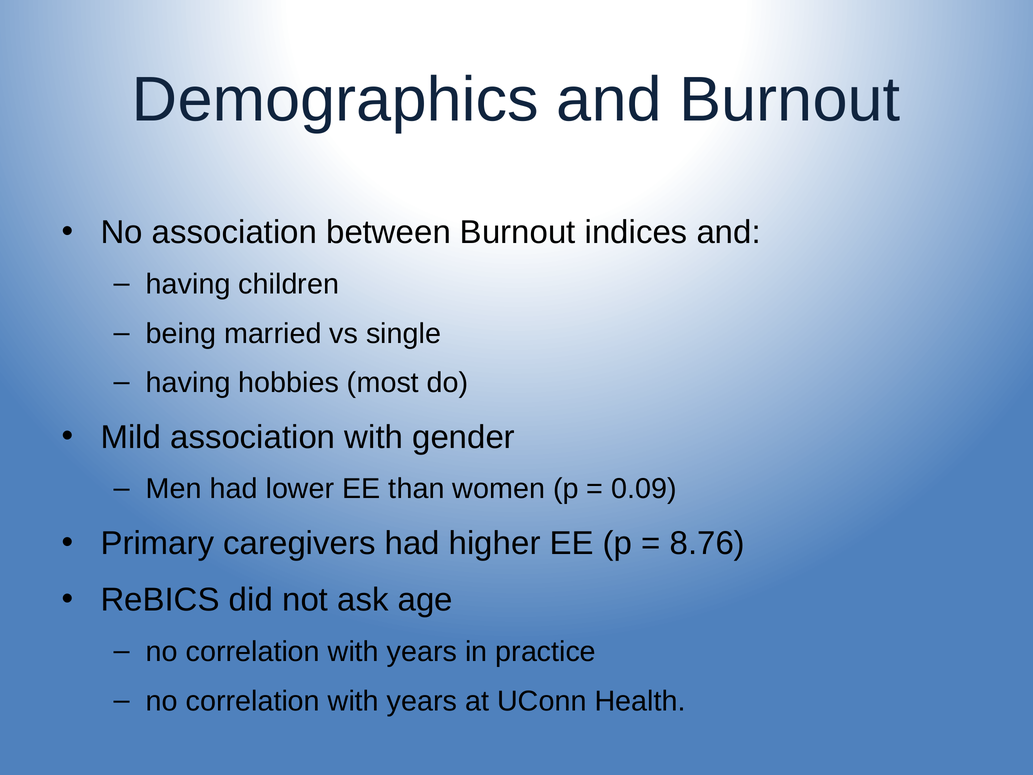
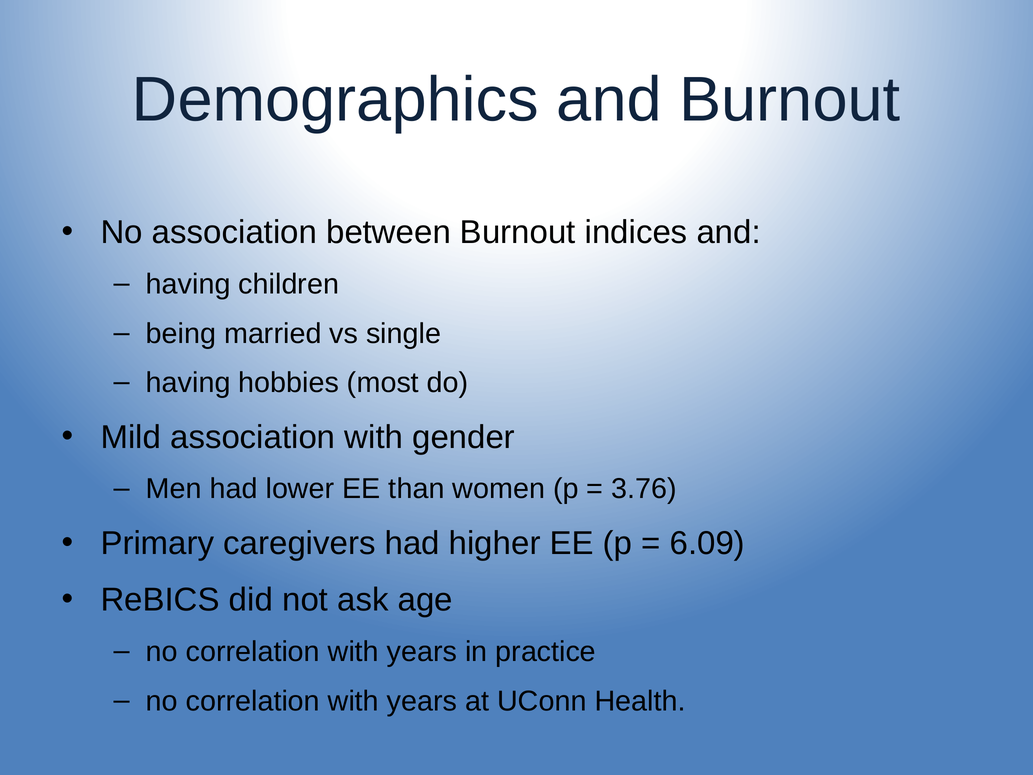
0.09: 0.09 -> 3.76
8.76: 8.76 -> 6.09
